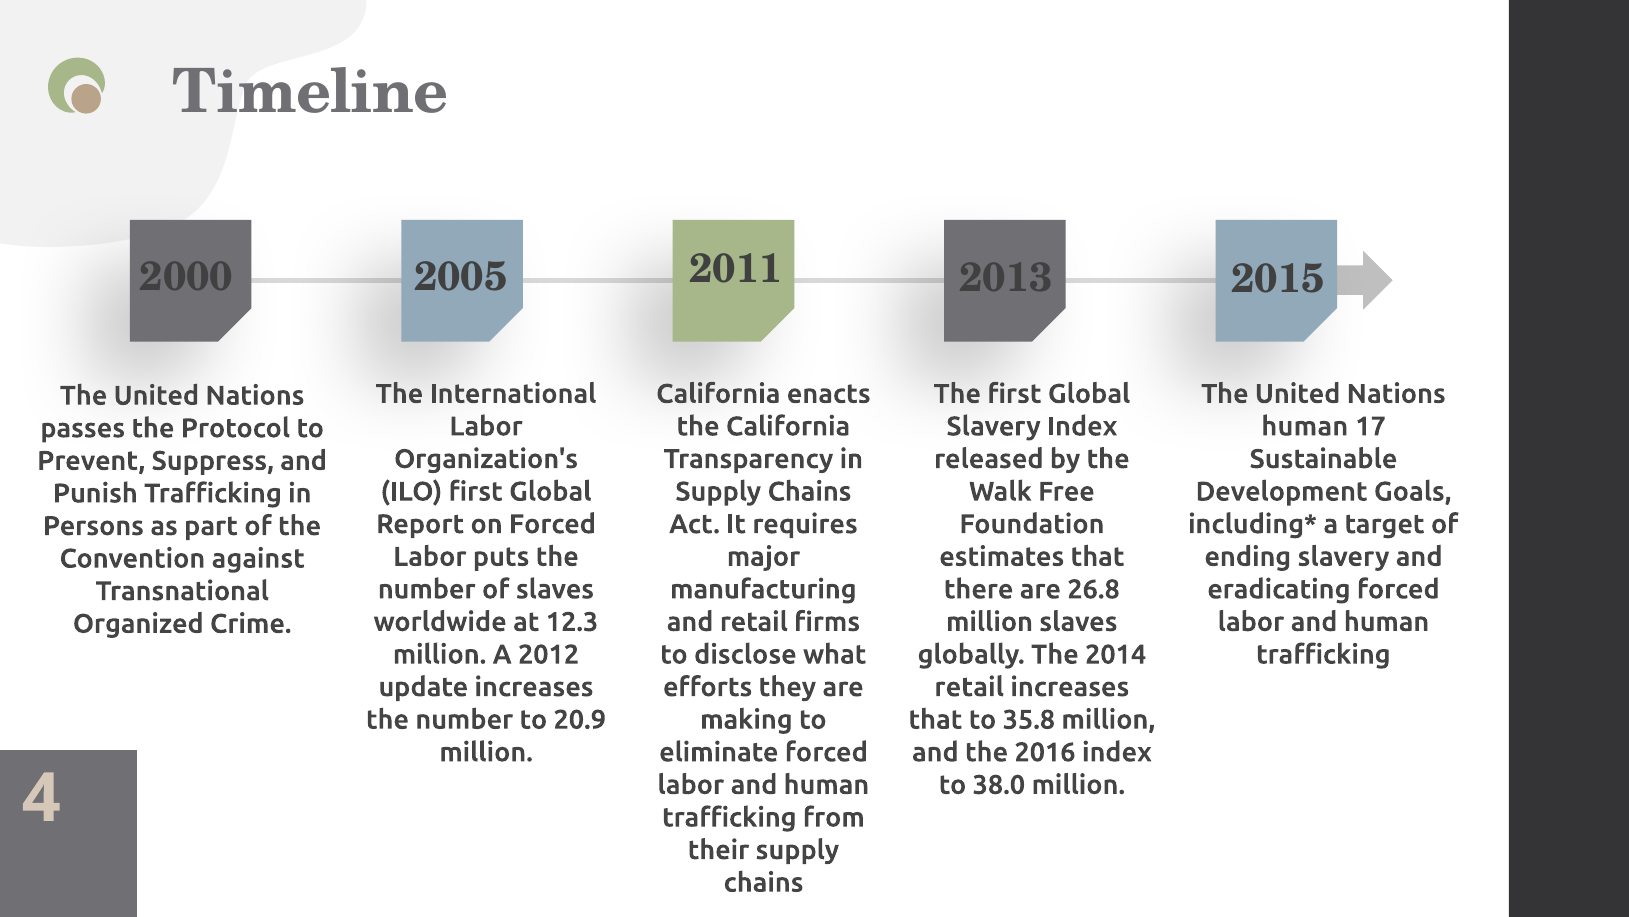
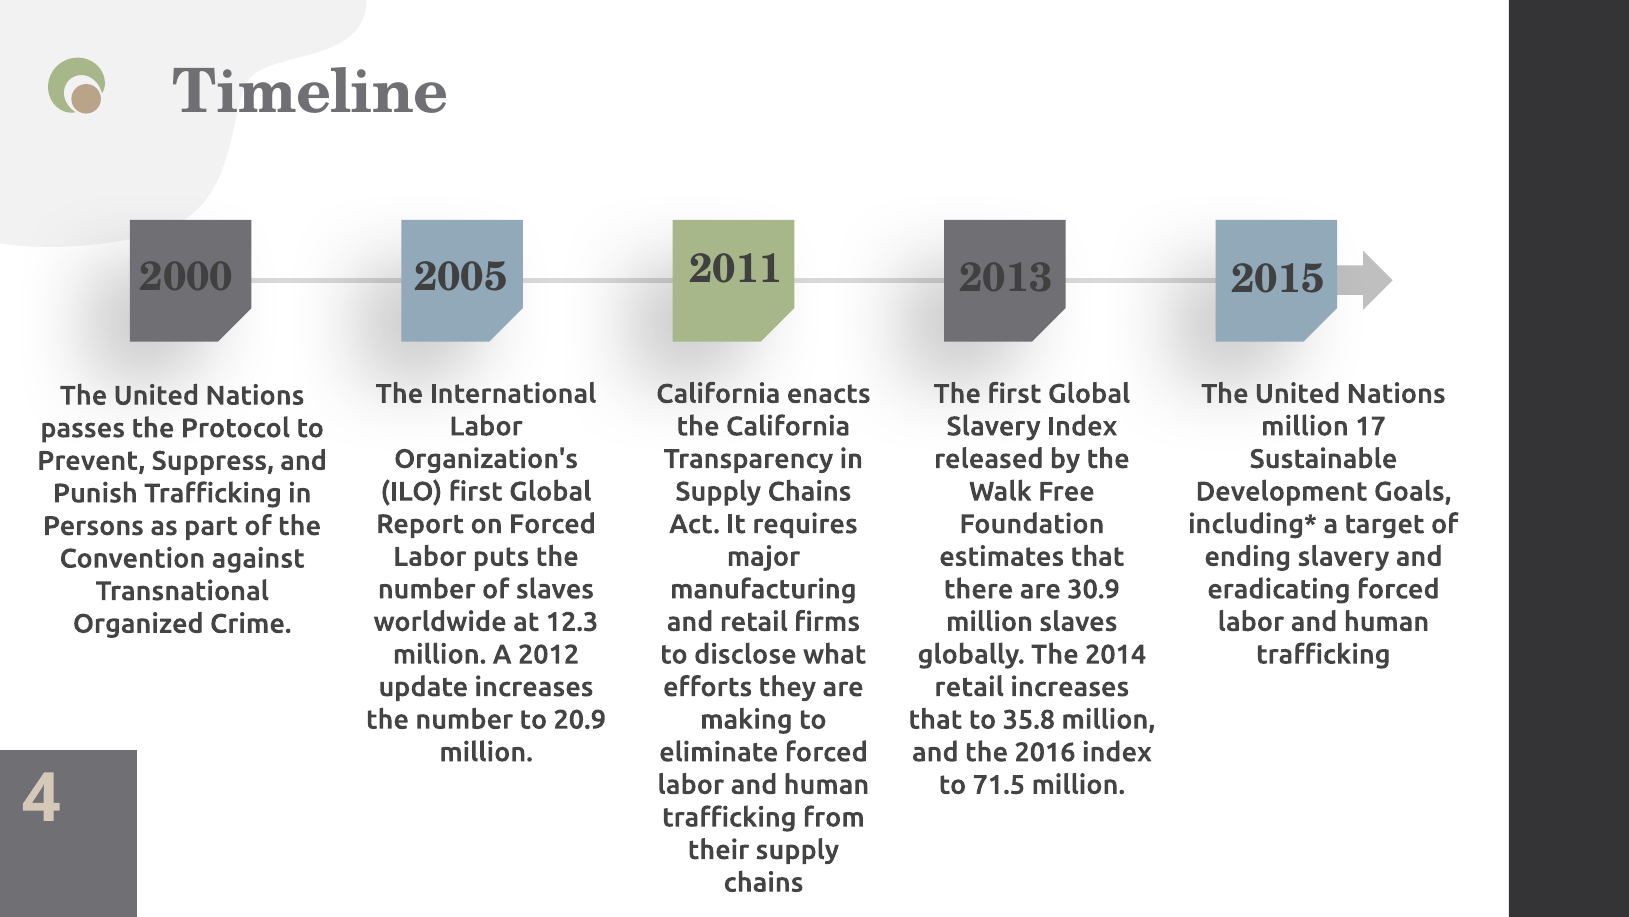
human at (1305, 426): human -> million
26.8: 26.8 -> 30.9
38.0: 38.0 -> 71.5
